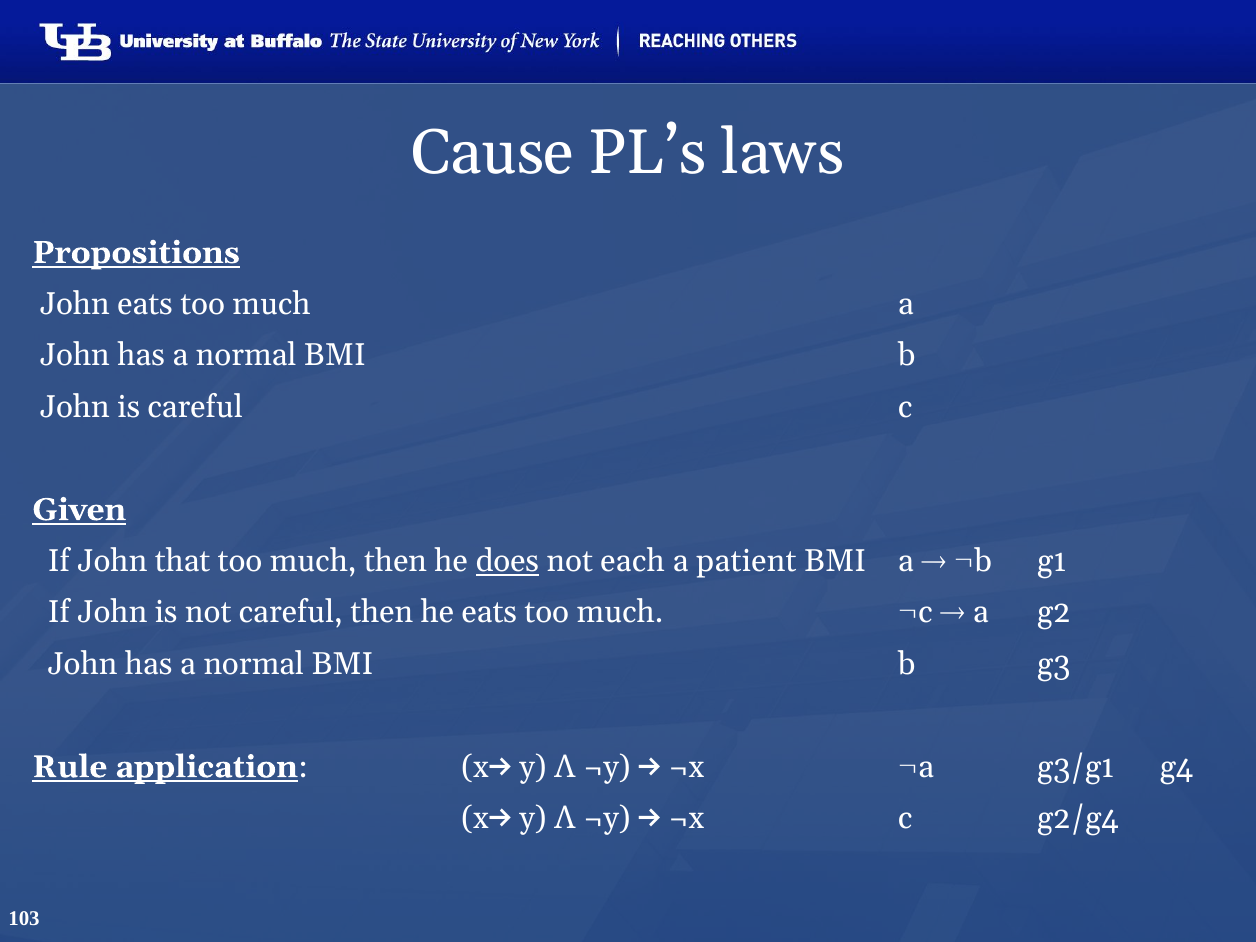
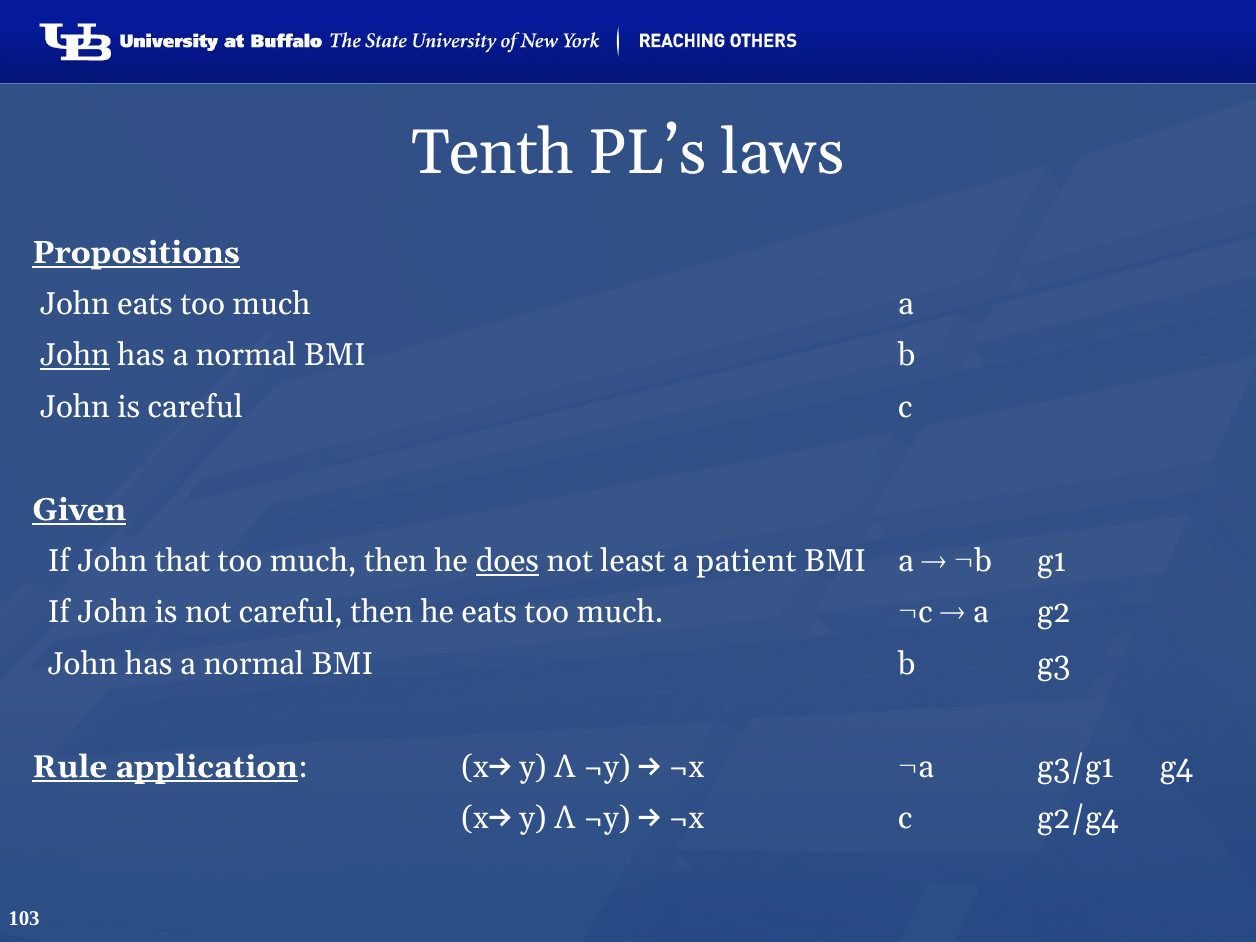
Cause: Cause -> Tenth
John at (75, 355) underline: none -> present
each: each -> least
